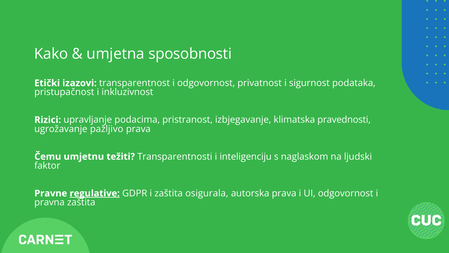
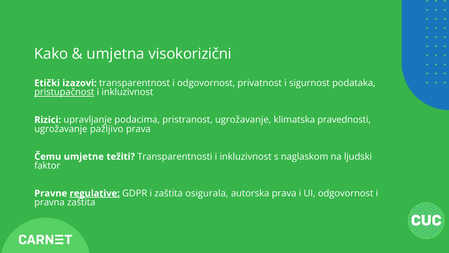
sposobnosti: sposobnosti -> visokorizični
pristupačnost underline: none -> present
pristranost izbjegavanje: izbjegavanje -> ugrožavanje
umjetnu: umjetnu -> umjetne
Transparentnosti i inteligenciju: inteligenciju -> inkluzivnost
